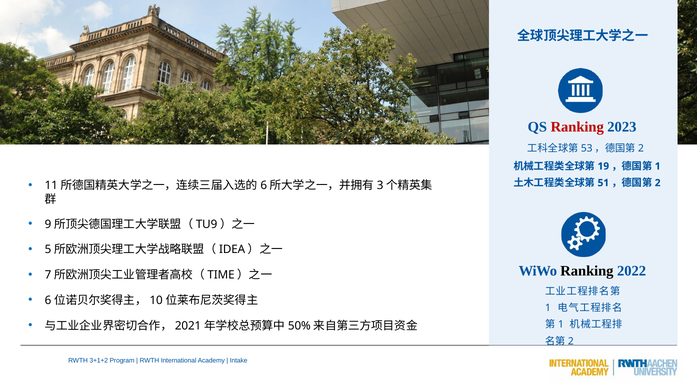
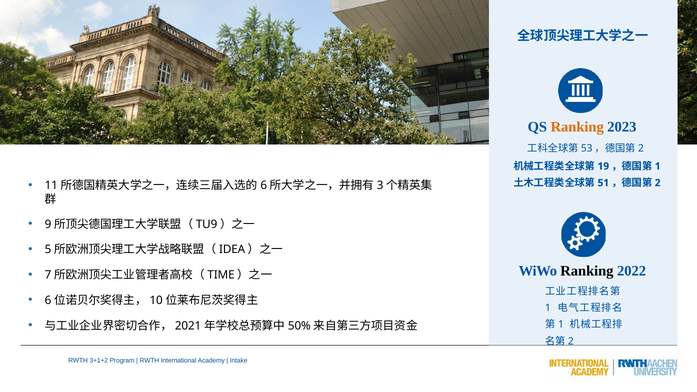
Ranking at (577, 127) colour: red -> orange
